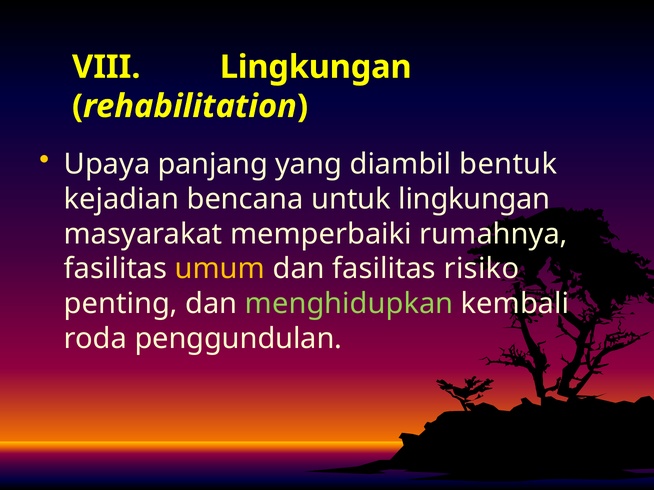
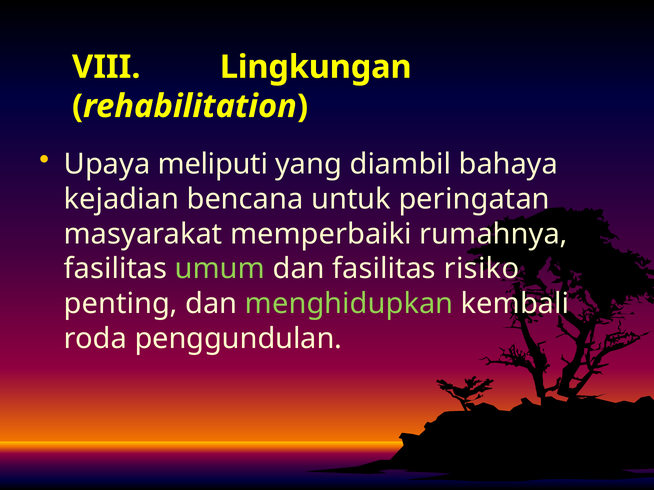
panjang: panjang -> meliputi
bentuk: bentuk -> bahaya
untuk lingkungan: lingkungan -> peringatan
umum colour: yellow -> light green
